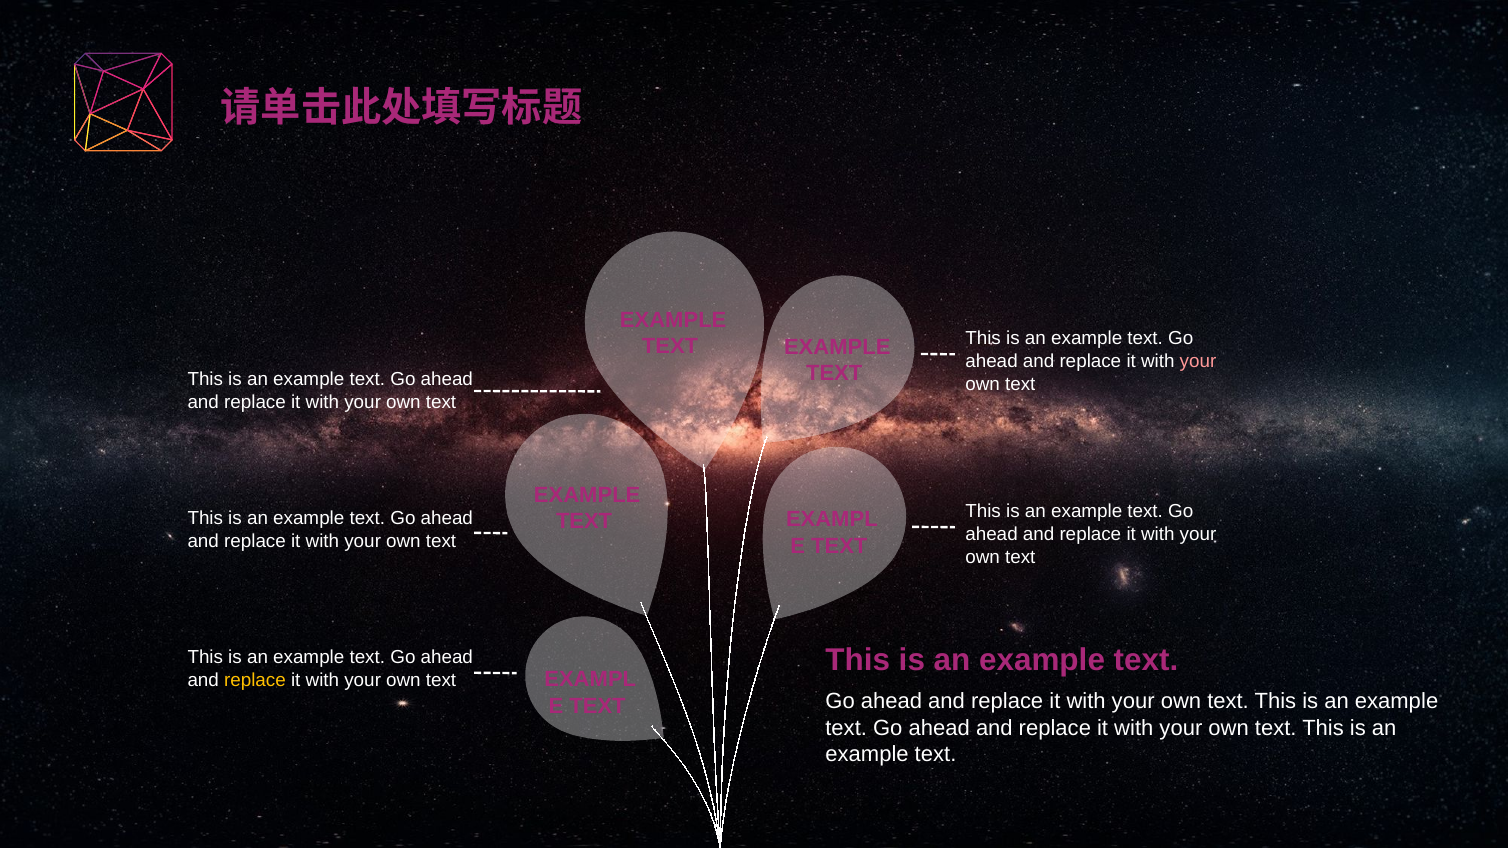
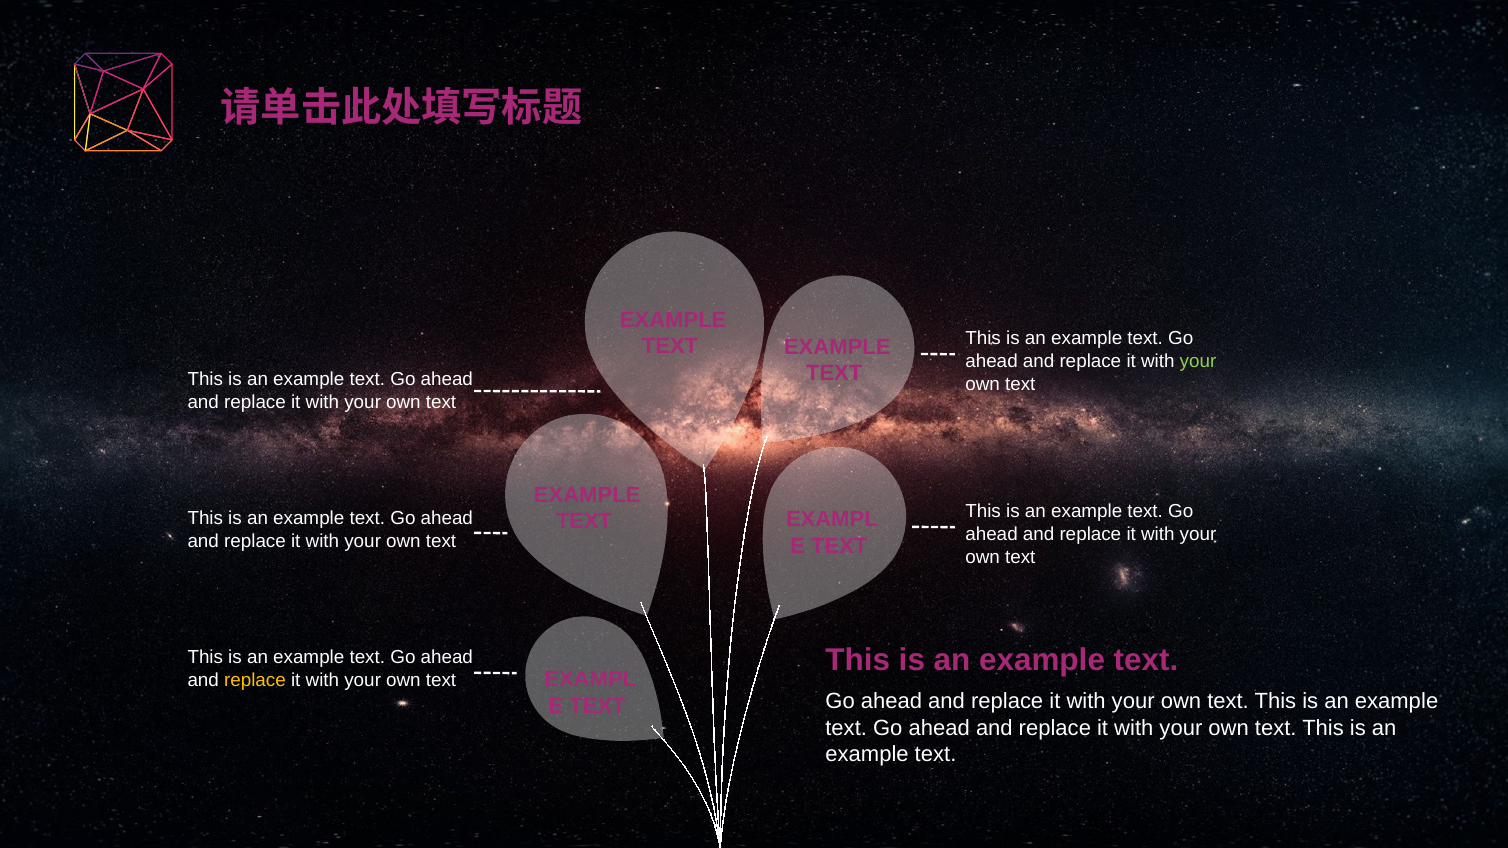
your at (1198, 361) colour: pink -> light green
